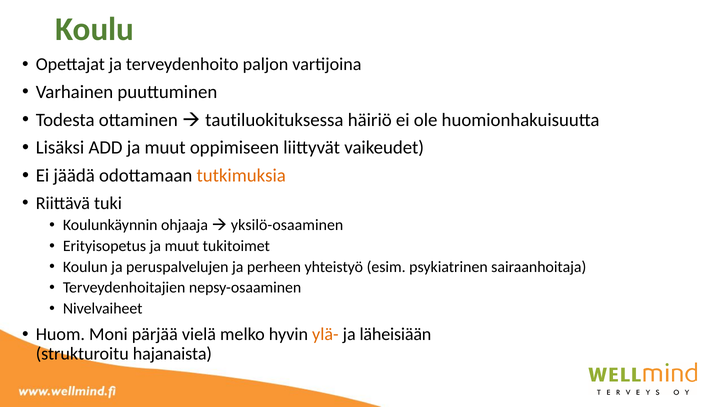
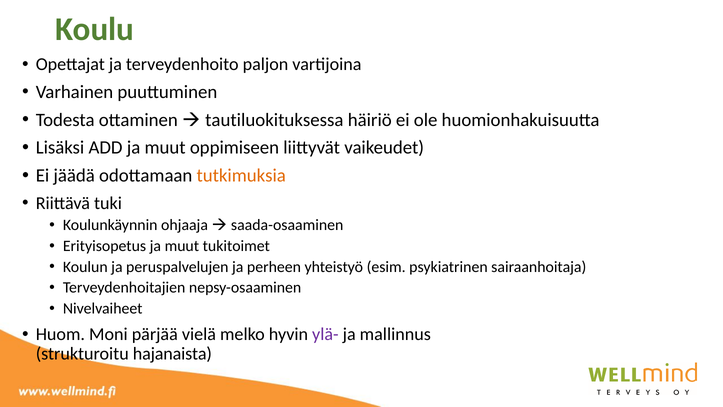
yksilö-osaaminen: yksilö-osaaminen -> saada-osaaminen
ylä- colour: orange -> purple
läheisiään: läheisiään -> mallinnus
